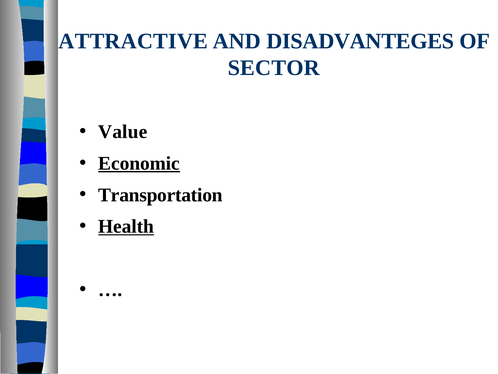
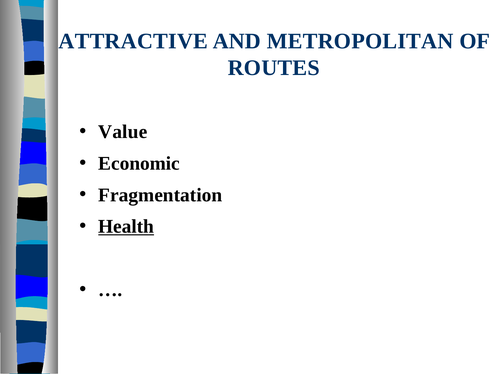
DISADVANTEGES: DISADVANTEGES -> METROPOLITAN
SECTOR: SECTOR -> ROUTES
Economic underline: present -> none
Transportation: Transportation -> Fragmentation
